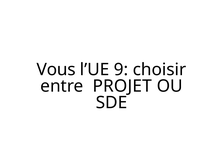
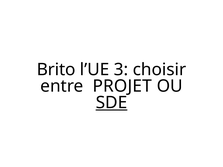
Vous: Vous -> Brito
9: 9 -> 3
SDE underline: none -> present
